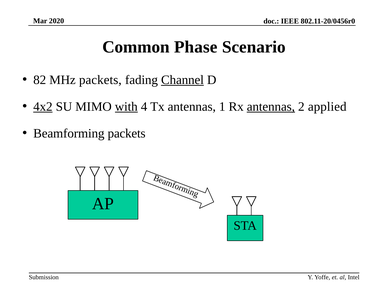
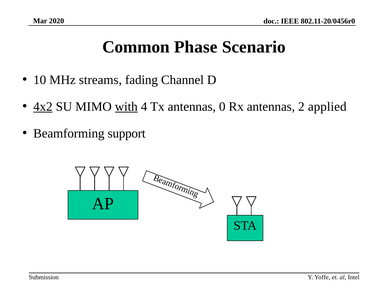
82: 82 -> 10
MHz packets: packets -> streams
Channel underline: present -> none
1: 1 -> 0
antennas at (271, 107) underline: present -> none
Beamforming packets: packets -> support
